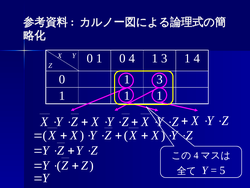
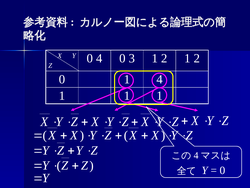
1 at (99, 58): 1 -> 4
0 4: 4 -> 3
3 at (164, 58): 3 -> 2
4 at (197, 58): 4 -> 2
0 1 3: 3 -> 4
5 at (222, 170): 5 -> 0
